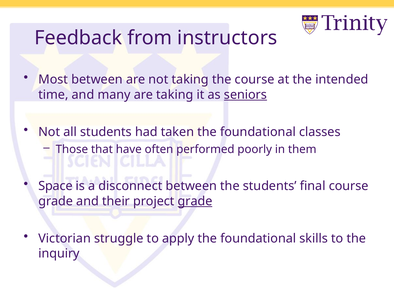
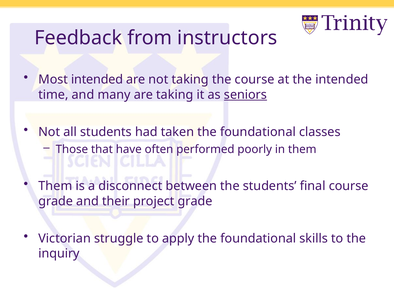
Most between: between -> intended
Space at (55, 186): Space -> Them
grade at (195, 201) underline: present -> none
